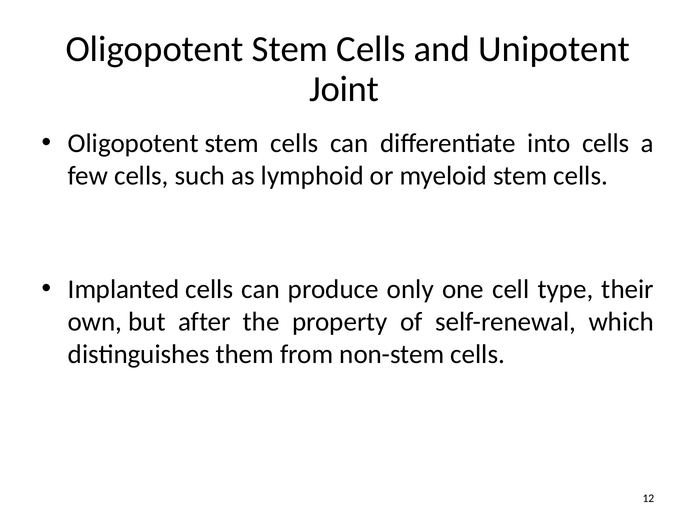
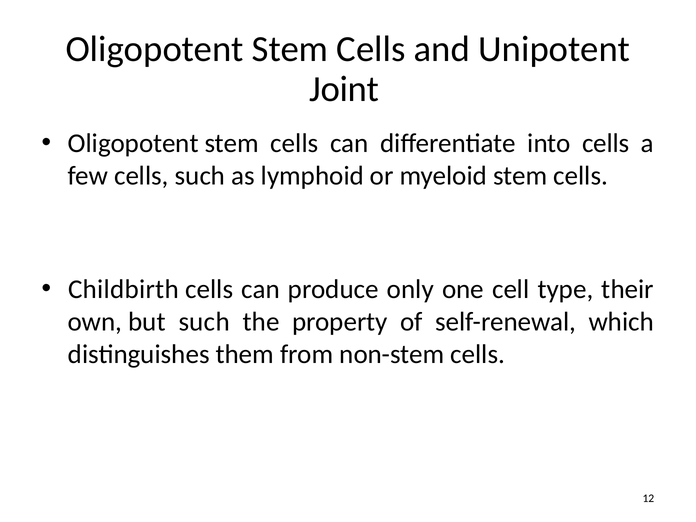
Implanted: Implanted -> Childbirth
but after: after -> such
